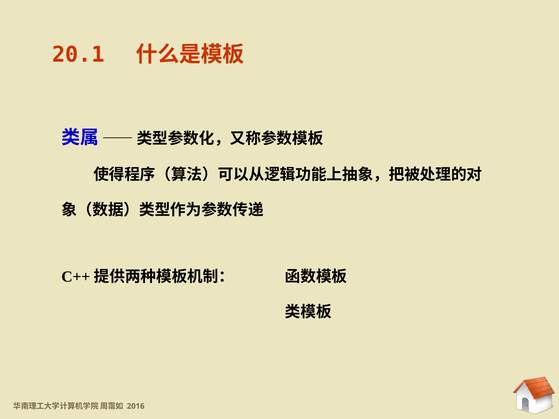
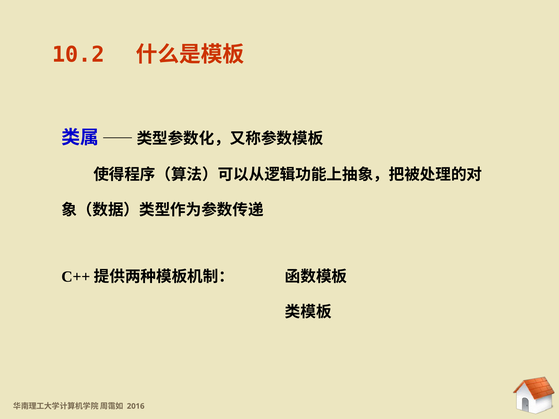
20.1: 20.1 -> 10.2
